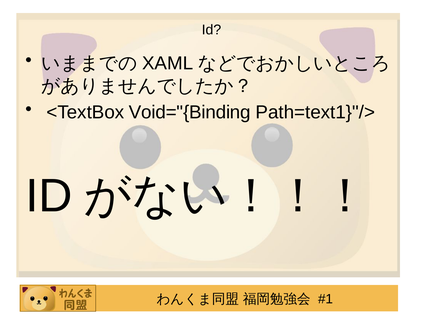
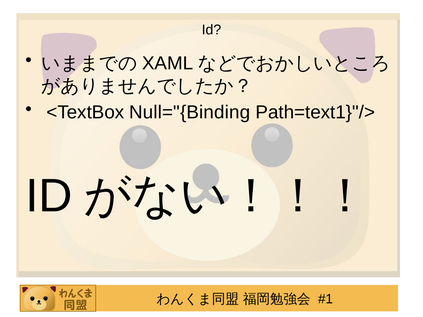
Void="{Binding: Void="{Binding -> Null="{Binding
